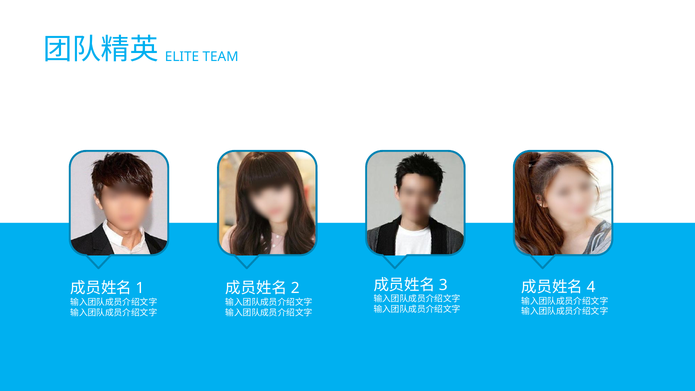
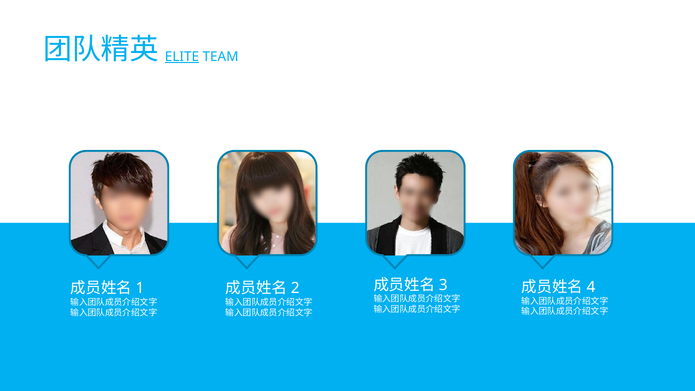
ELITE underline: none -> present
